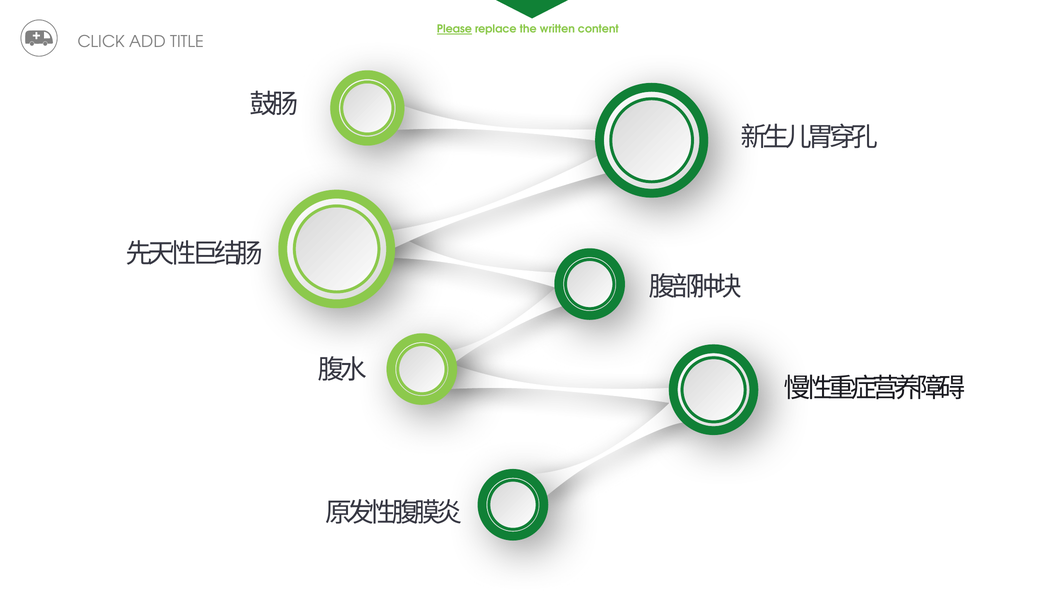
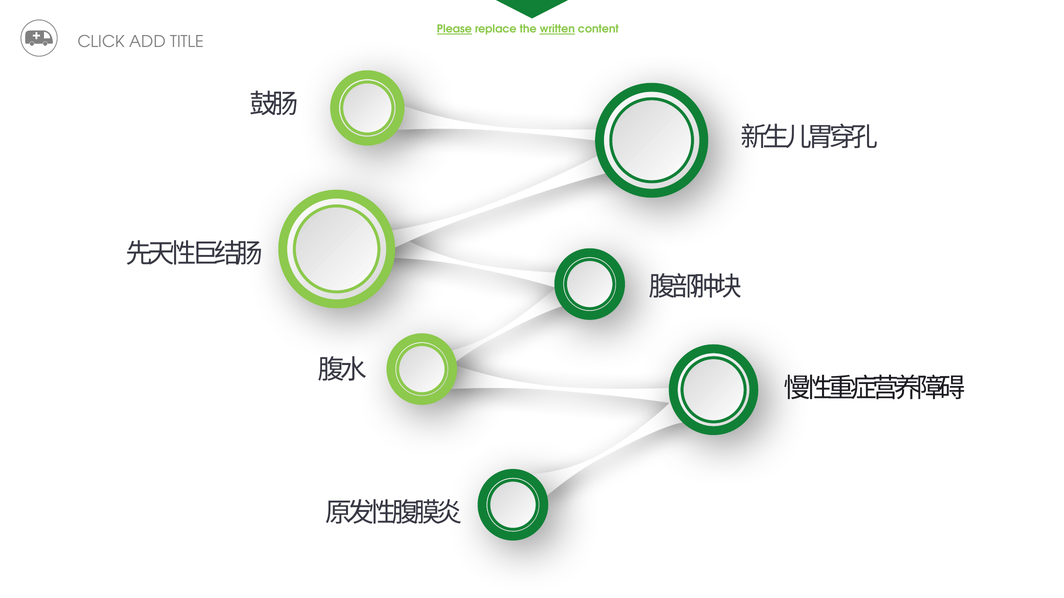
written underline: none -> present
